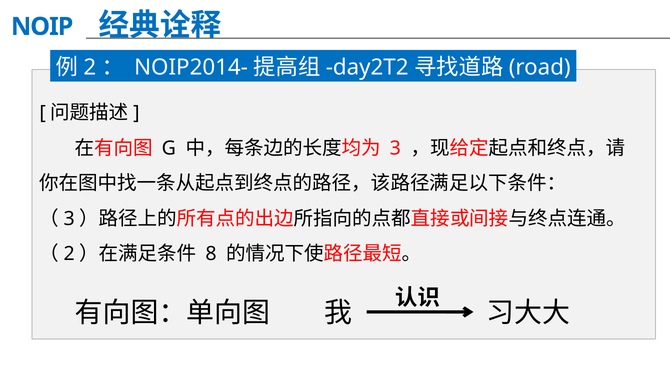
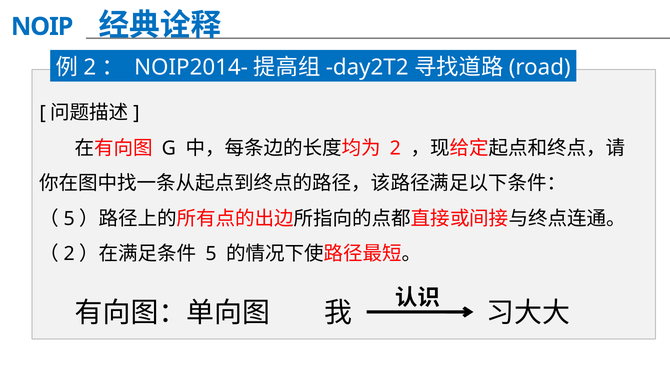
3 at (395, 148): 3 -> 2
3 at (69, 218): 3 -> 5
8 at (211, 254): 8 -> 5
